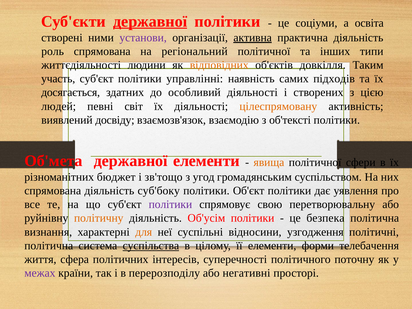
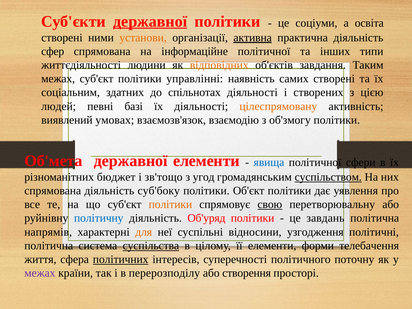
установи colour: purple -> orange
роль: роль -> сфер
регіональний: регіональний -> інформаційне
довкілля: довкілля -> завдання
участь at (58, 79): участь -> межах
самих підходів: підходів -> створені
досягається: досягається -> соціальним
особливий: особливий -> спільнотах
світ: світ -> базі
досвіду: досвіду -> умовах
об'тексті: об'тексті -> об'змогу
явища colour: orange -> blue
суспільством underline: none -> present
політики at (170, 204) colour: purple -> orange
свою underline: none -> present
політичну colour: orange -> blue
Об'усім: Об'усім -> Об'уряд
безпека: безпека -> завдань
визнання: визнання -> напрямів
політичних underline: none -> present
негативні: негативні -> створення
